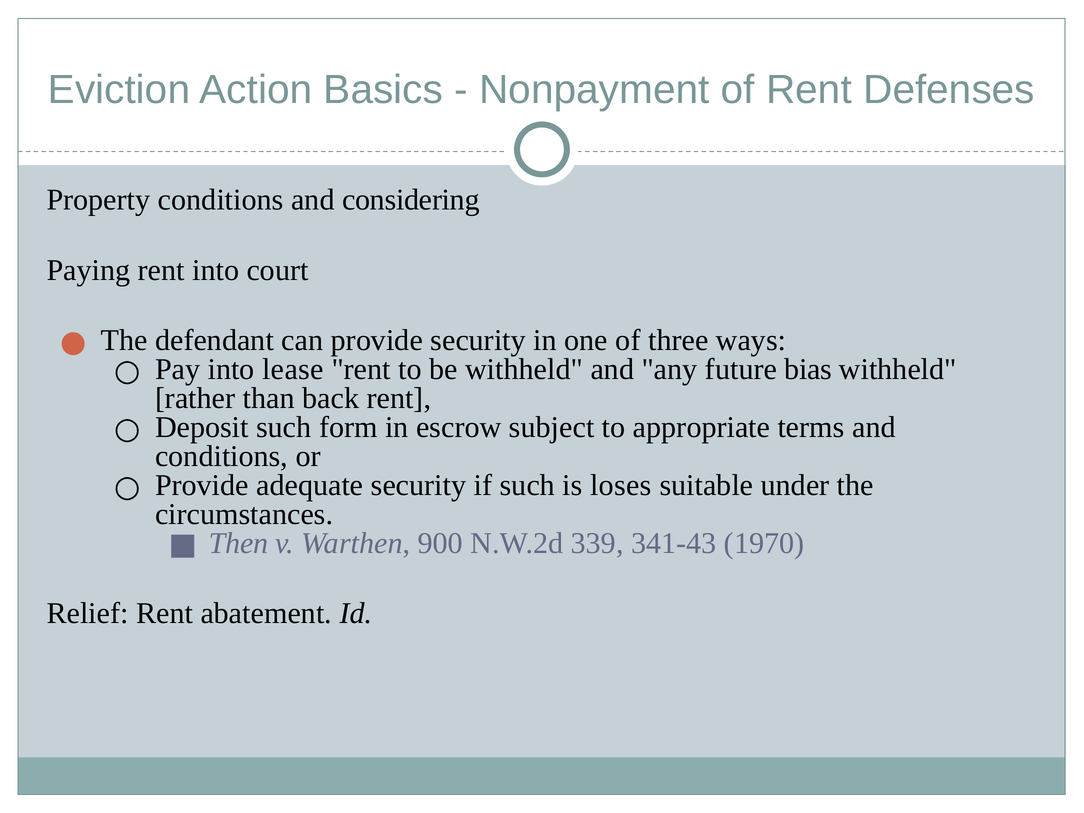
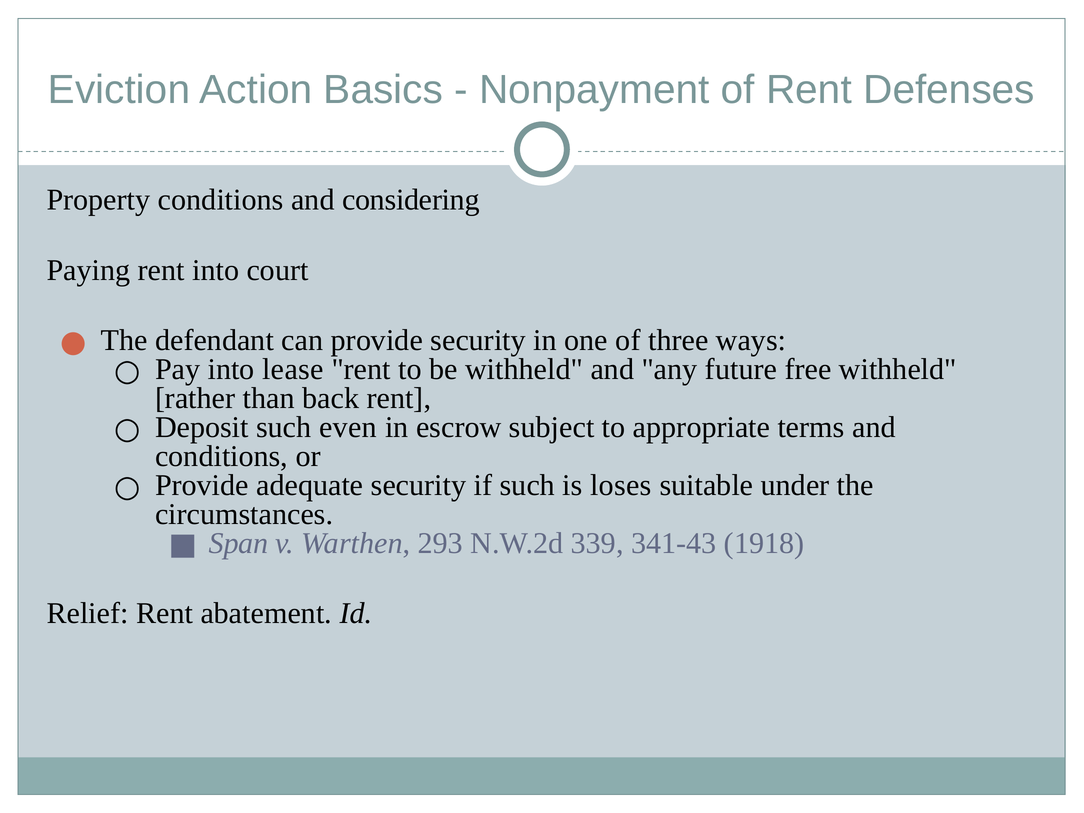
bias: bias -> free
form: form -> even
Then: Then -> Span
900: 900 -> 293
1970: 1970 -> 1918
